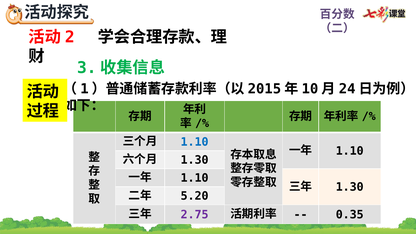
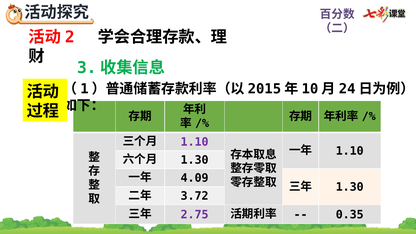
1.10 at (195, 142) colour: blue -> purple
1.10 at (195, 178): 1.10 -> 4.09
5.20: 5.20 -> 3.72
